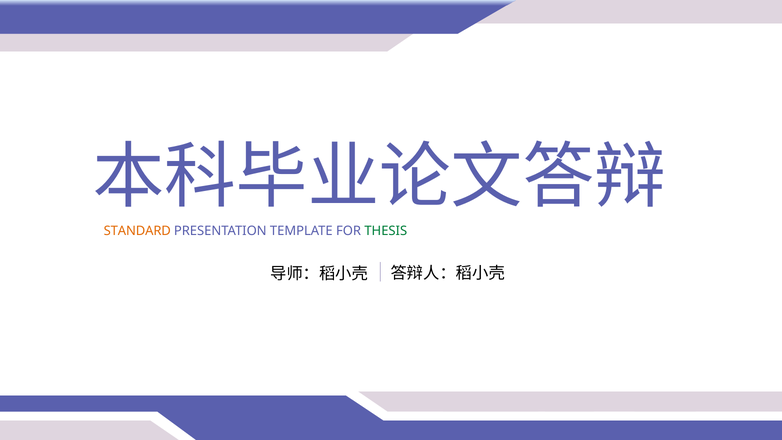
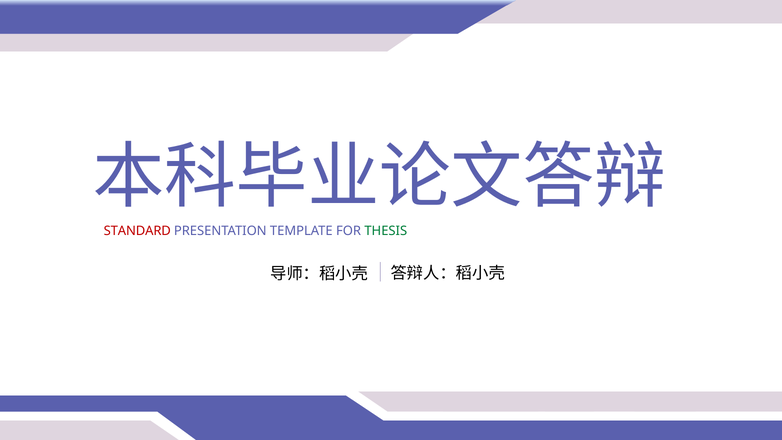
STANDARD colour: orange -> red
